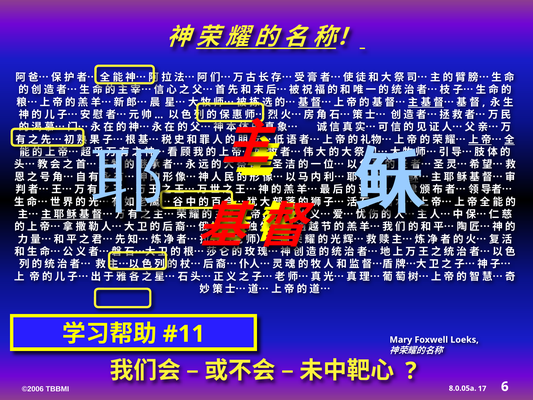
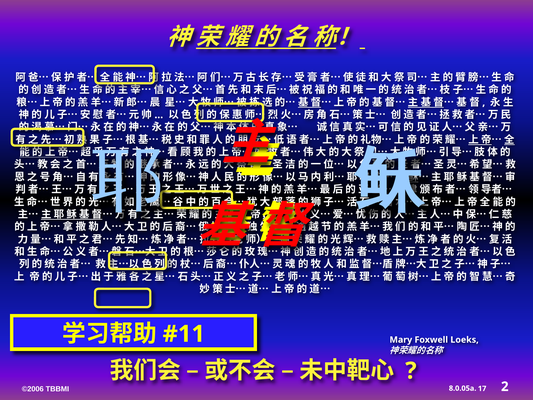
6: 6 -> 2
